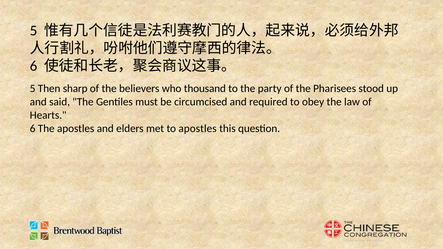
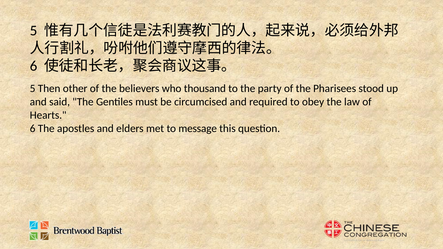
sharp: sharp -> other
to apostles: apostles -> message
